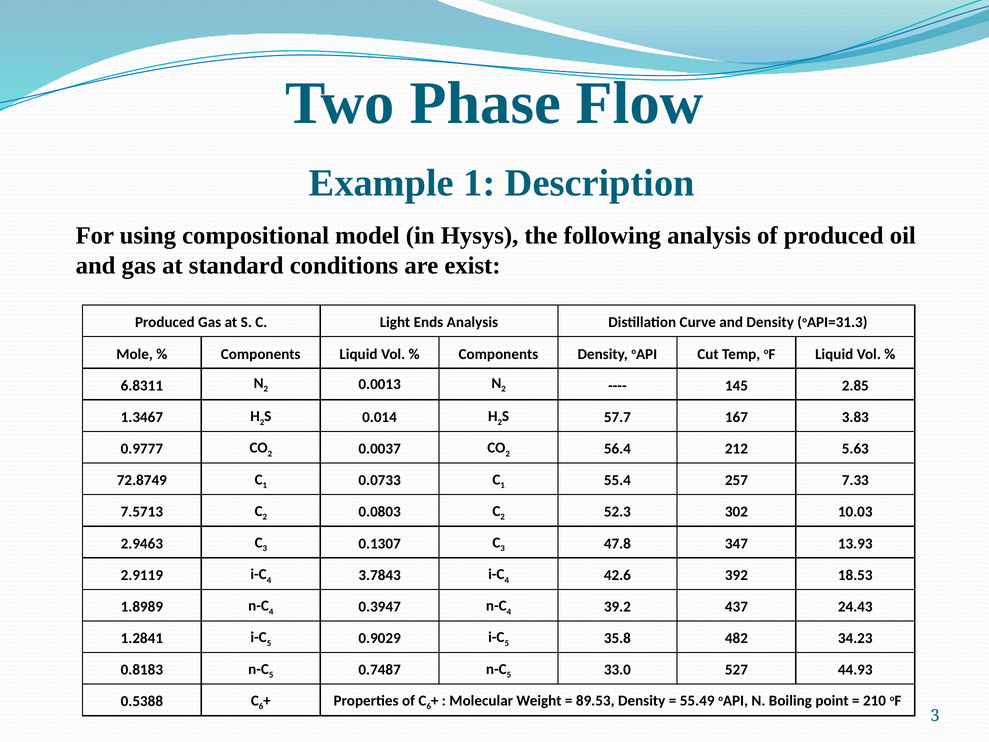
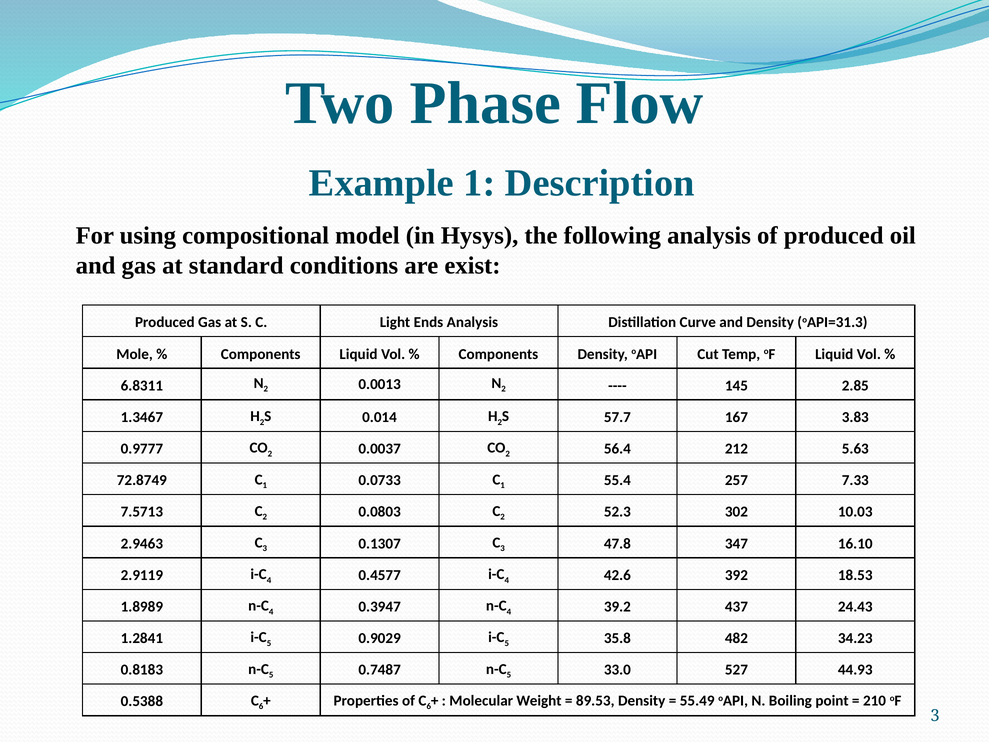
13.93: 13.93 -> 16.10
3.7843: 3.7843 -> 0.4577
